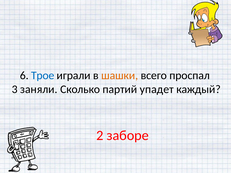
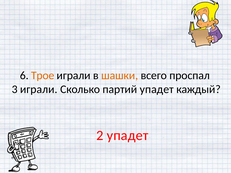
Трое colour: blue -> orange
3 заняли: заняли -> играли
2 заборе: заборе -> упадет
